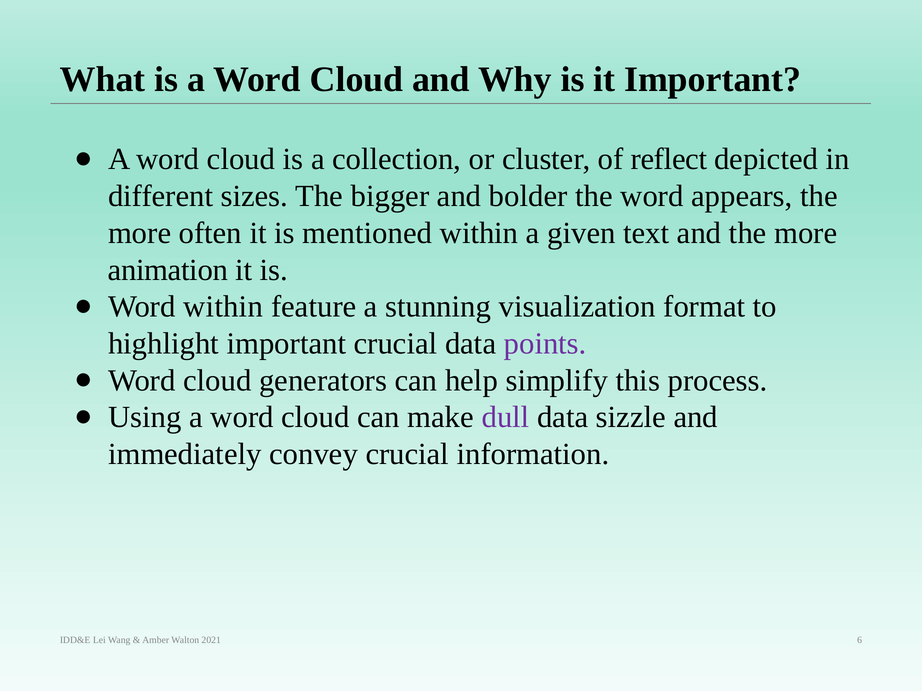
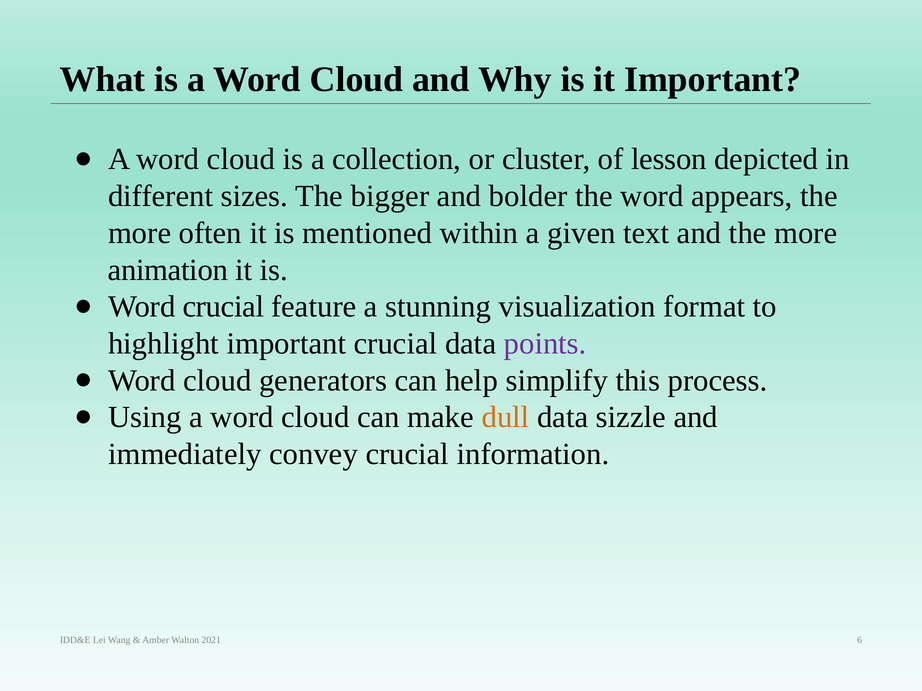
reflect: reflect -> lesson
Word within: within -> crucial
dull colour: purple -> orange
